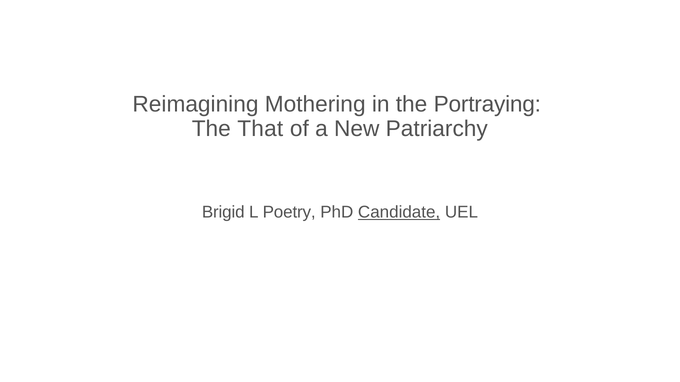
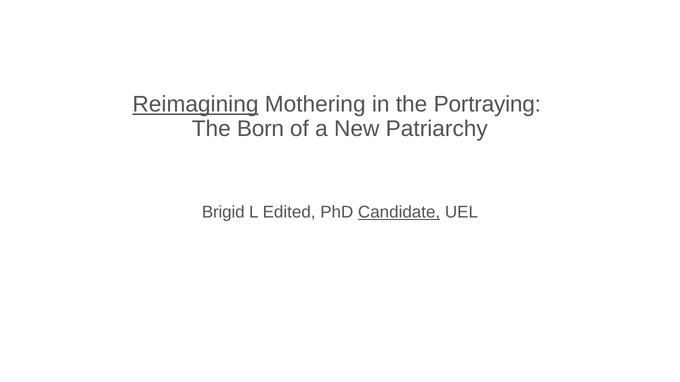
Reimagining underline: none -> present
That: That -> Born
Poetry: Poetry -> Edited
